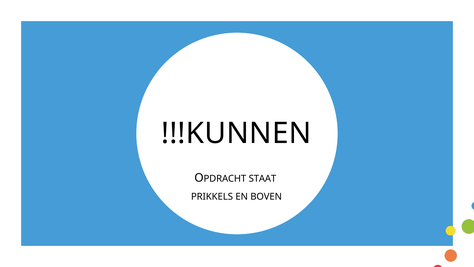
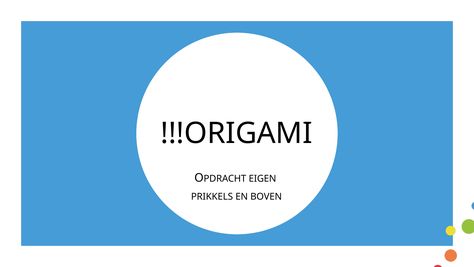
!!!KUNNEN: !!!KUNNEN -> !!!ORIGAMI
STAAT: STAAT -> EIGEN
